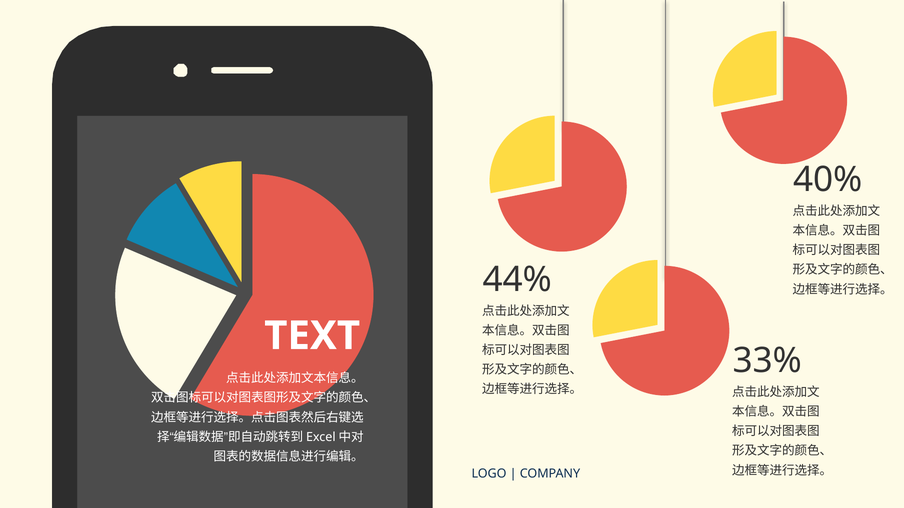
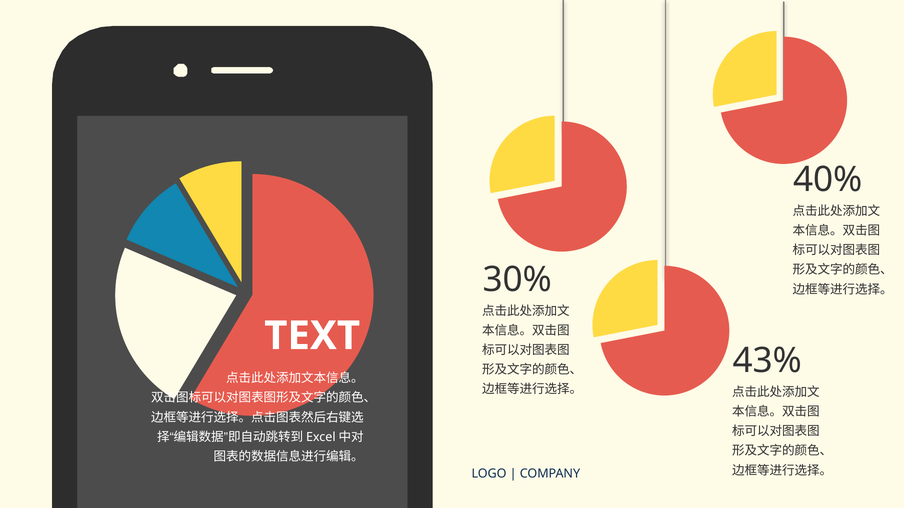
44%: 44% -> 30%
33%: 33% -> 43%
